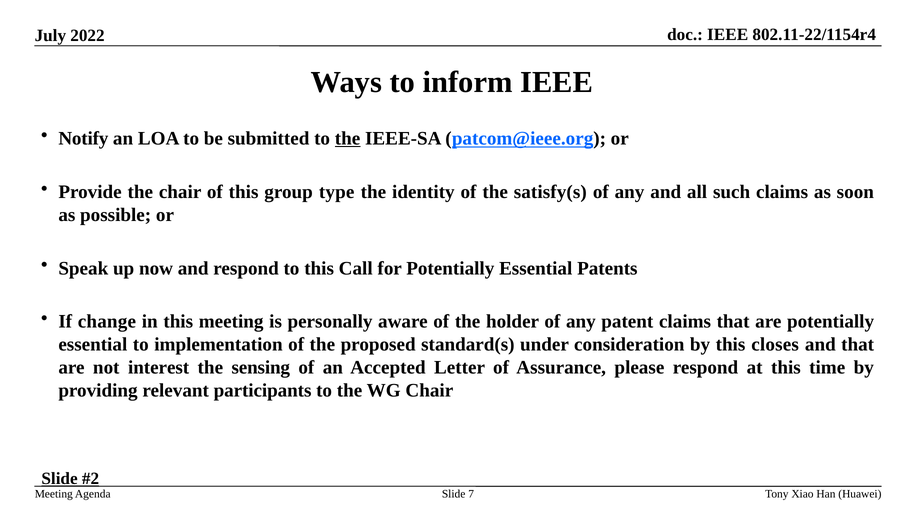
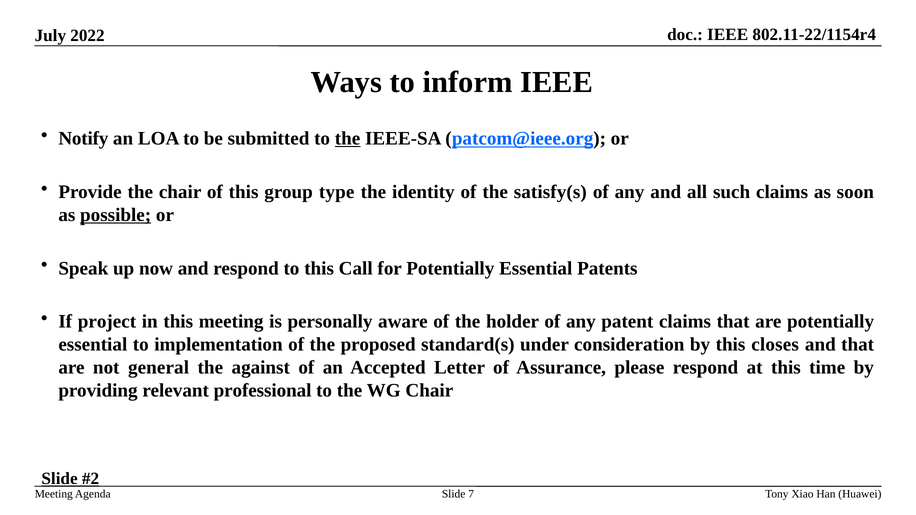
possible underline: none -> present
change: change -> project
interest: interest -> general
sensing: sensing -> against
participants: participants -> professional
